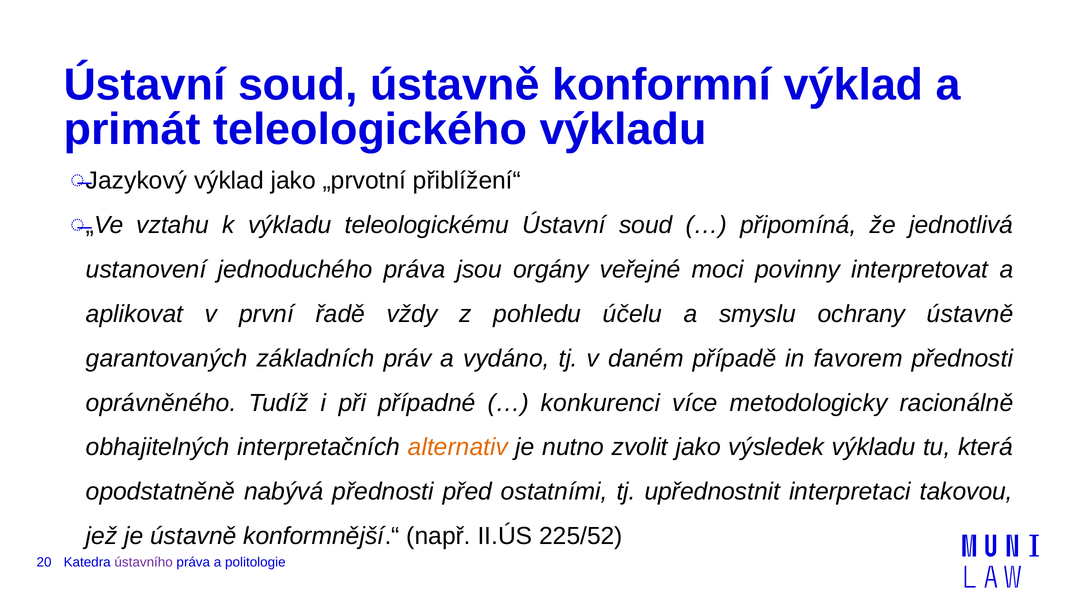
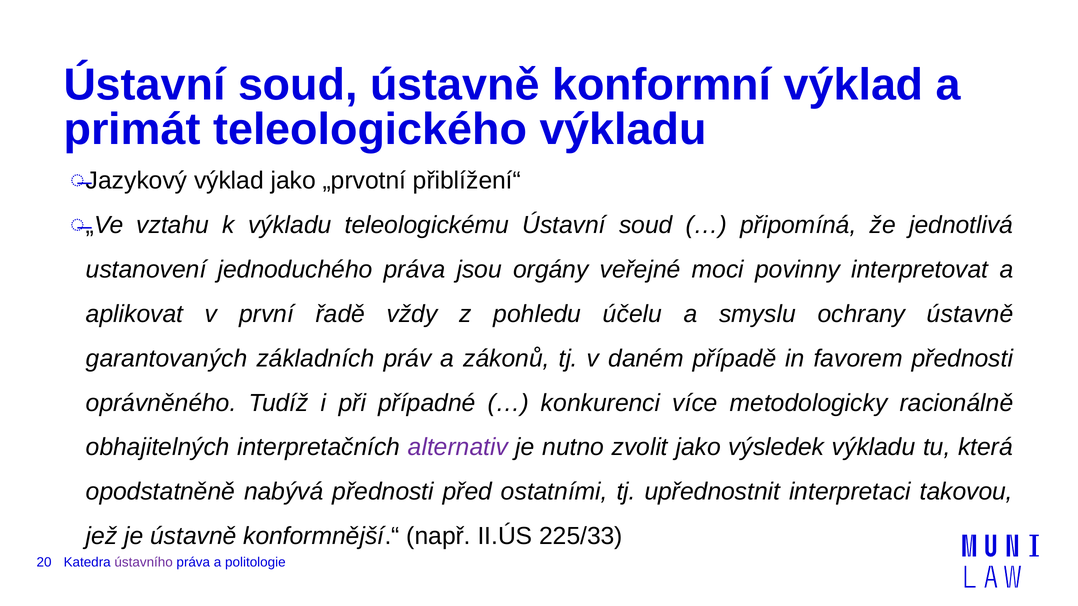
vydáno: vydáno -> zákonů
alternativ colour: orange -> purple
225/52: 225/52 -> 225/33
